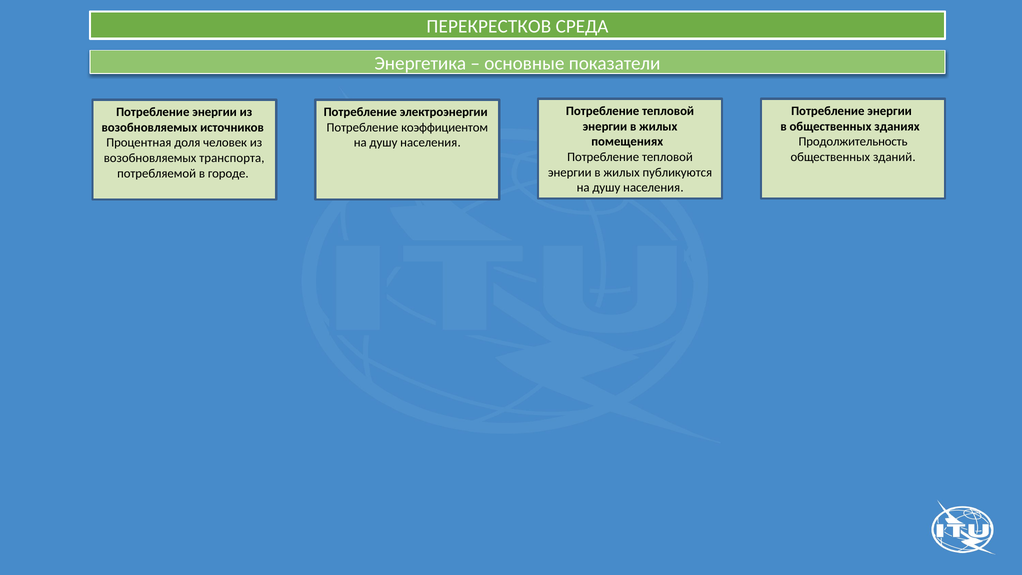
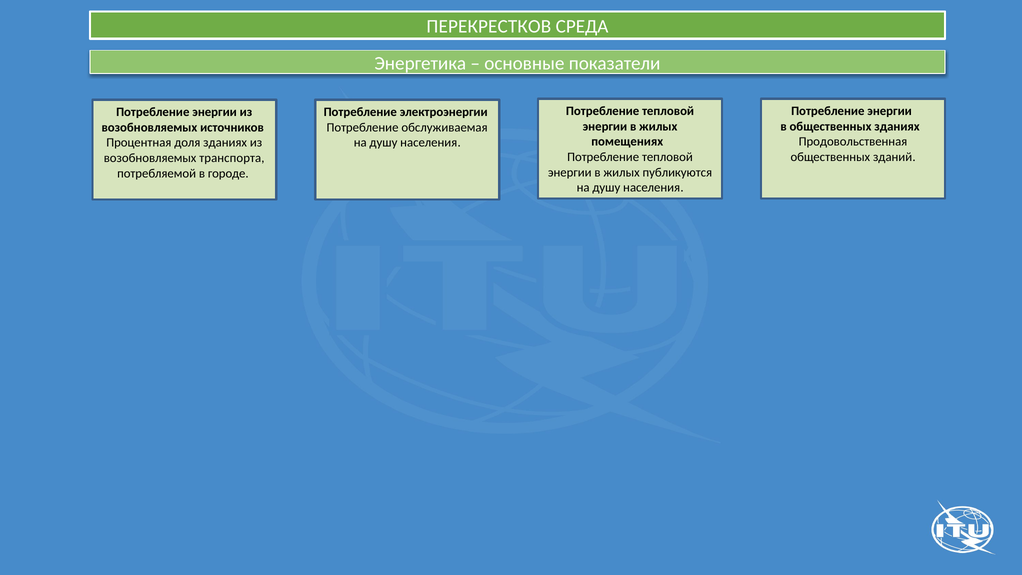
коэффициентом: коэффициентом -> обслуживаемая
Продолжительность: Продолжительность -> Продовольственная
доля человек: человек -> зданиях
